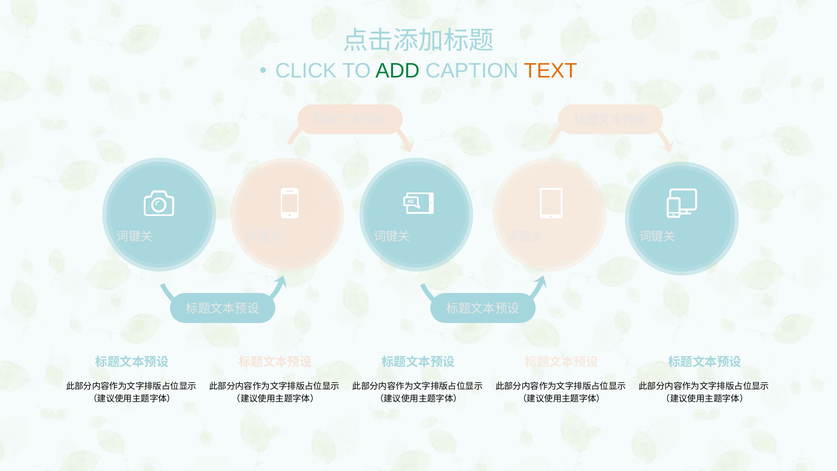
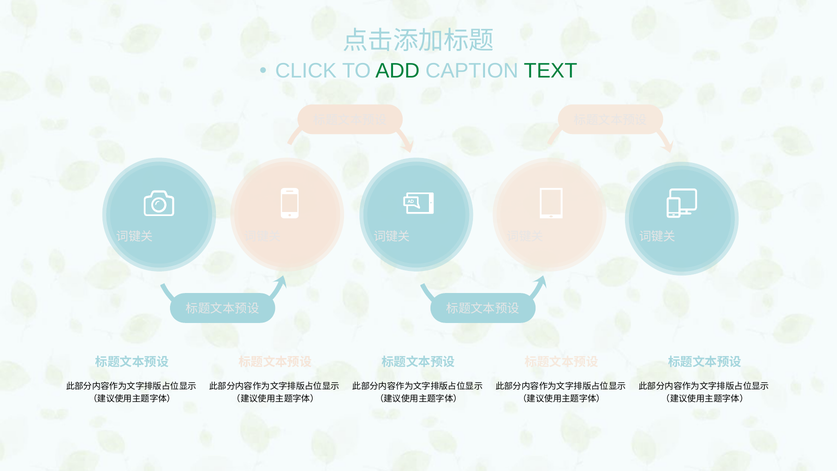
TEXT colour: orange -> green
